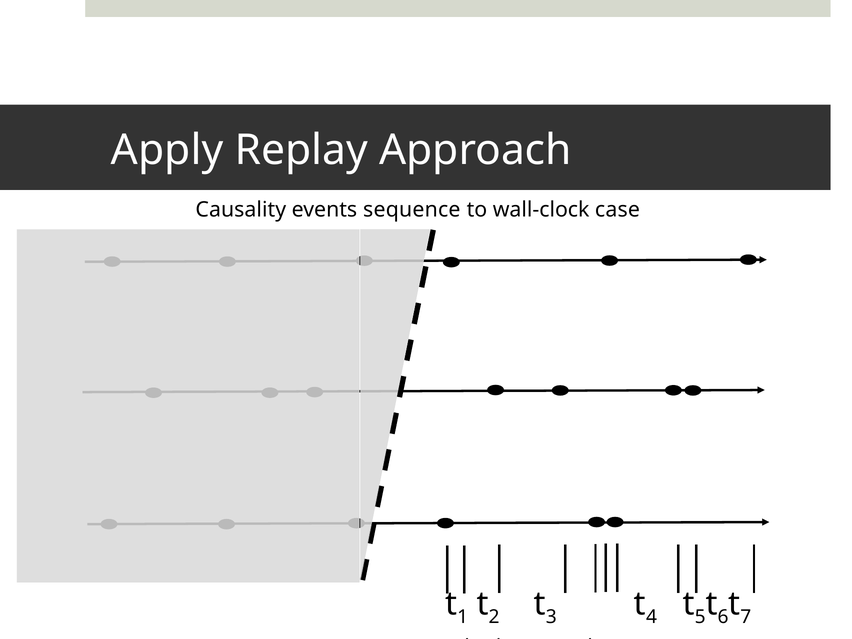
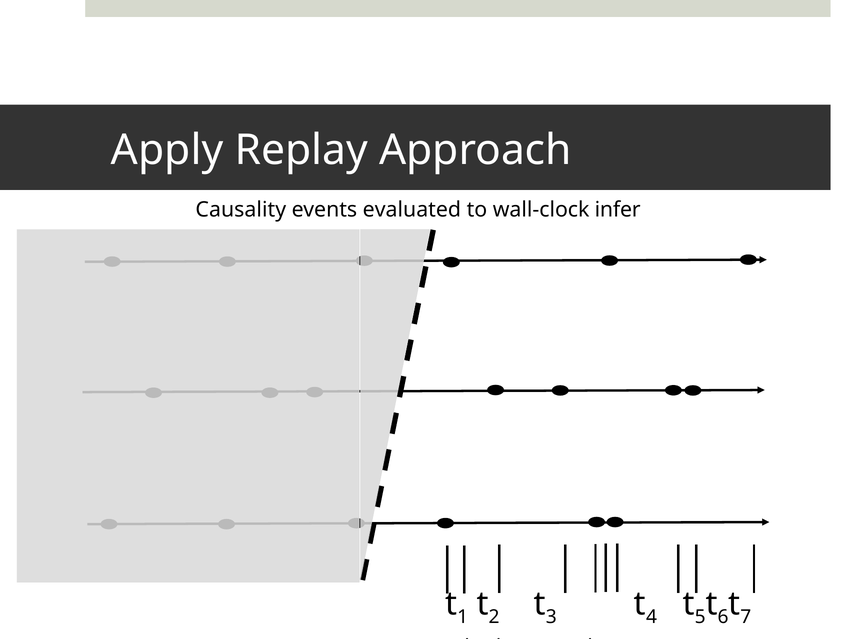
sequence: sequence -> evaluated
case: case -> infer
